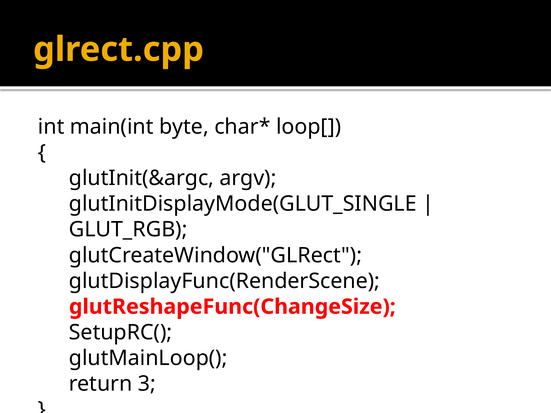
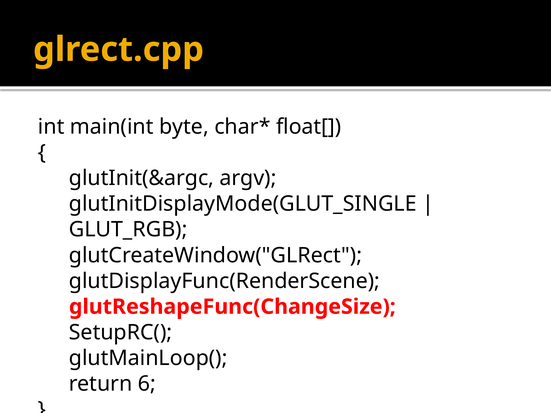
loop[: loop[ -> float[
3: 3 -> 6
